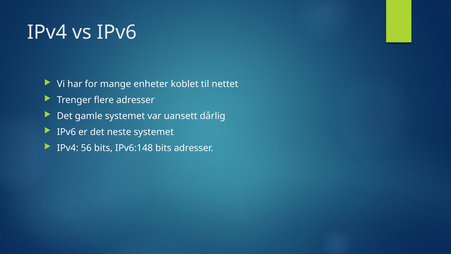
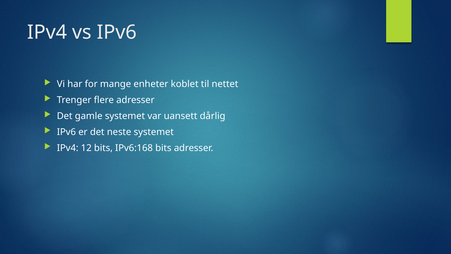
56: 56 -> 12
IPv6:148: IPv6:148 -> IPv6:168
